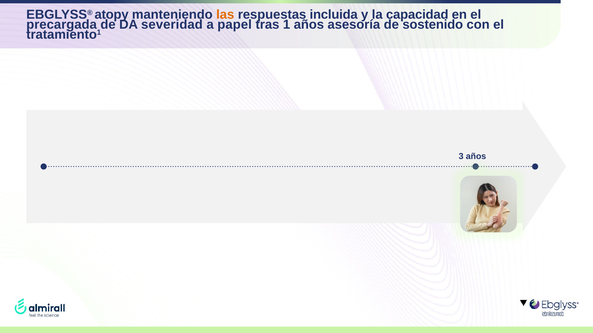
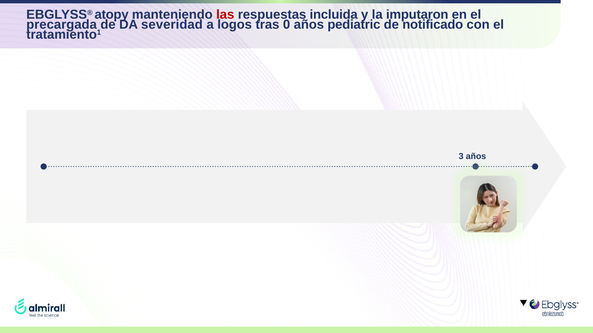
las colour: orange -> red
capacidad: capacidad -> imputaron
papel: papel -> logos
1: 1 -> 0
asesoría: asesoría -> pediatric
sostenido: sostenido -> notificado
